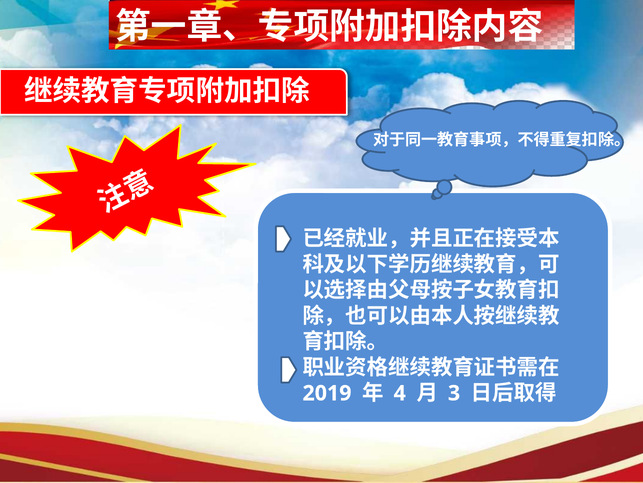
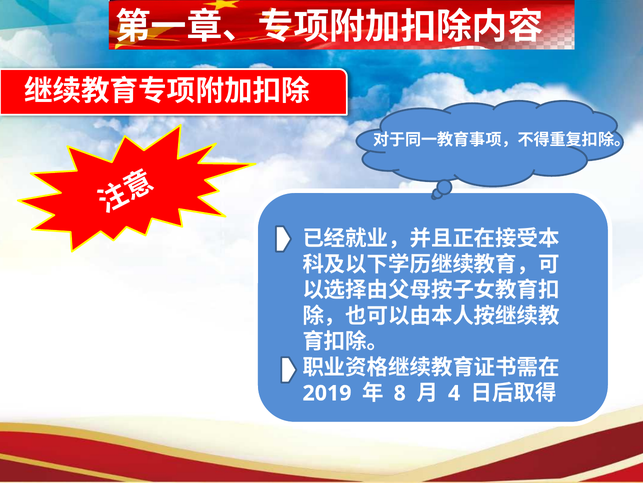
4: 4 -> 8
3: 3 -> 4
